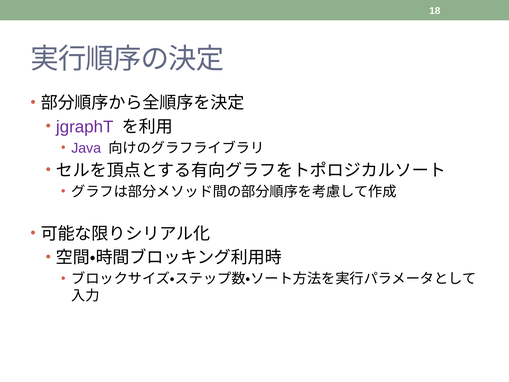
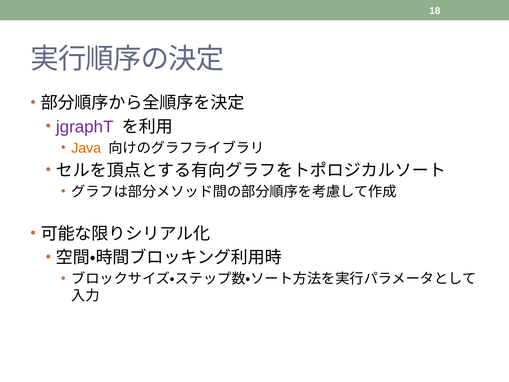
Java colour: purple -> orange
